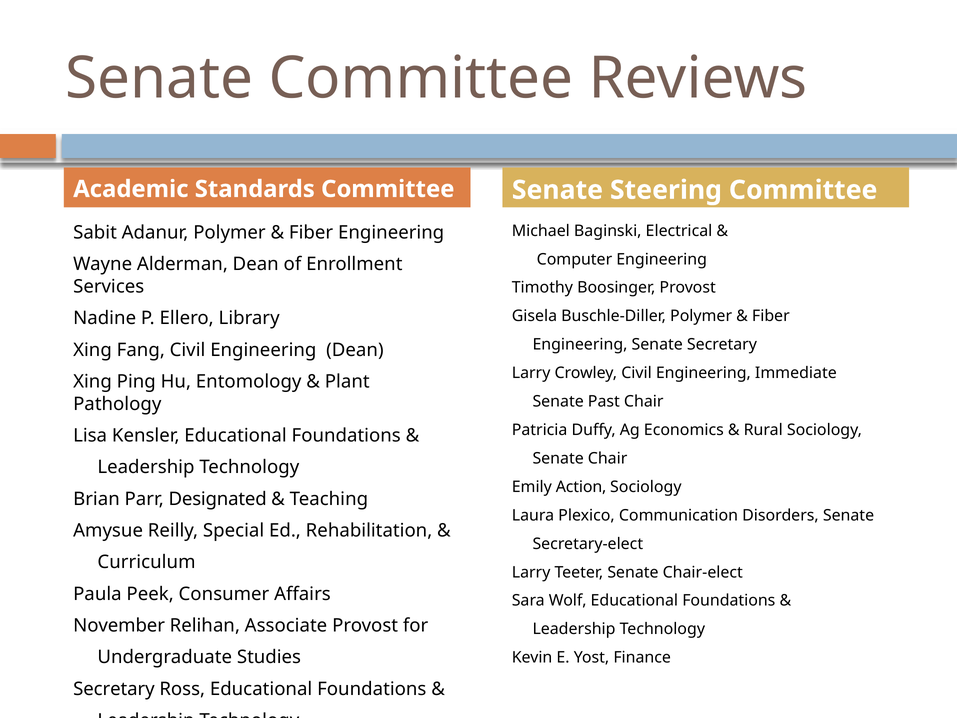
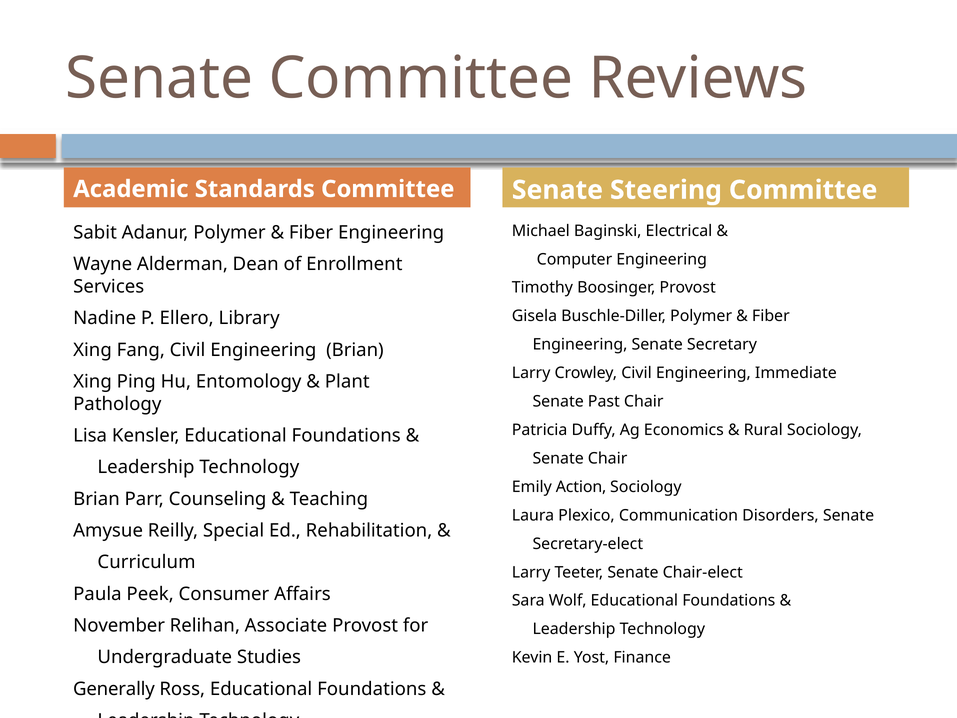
Engineering Dean: Dean -> Brian
Designated: Designated -> Counseling
Secretary at (114, 689): Secretary -> Generally
